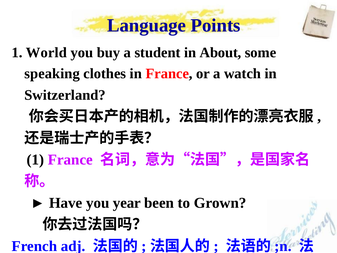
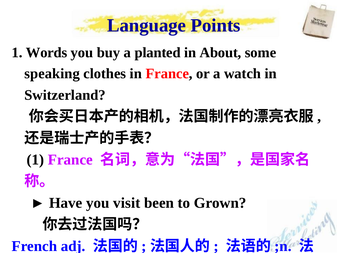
World: World -> Words
student: student -> planted
year: year -> visit
